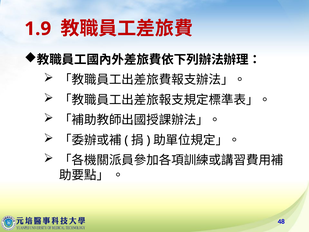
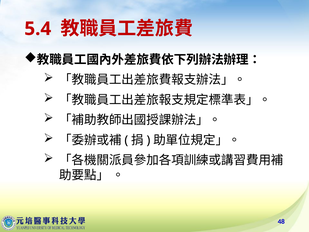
1.9: 1.9 -> 5.4
